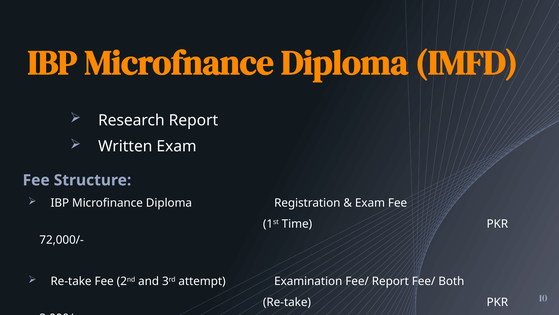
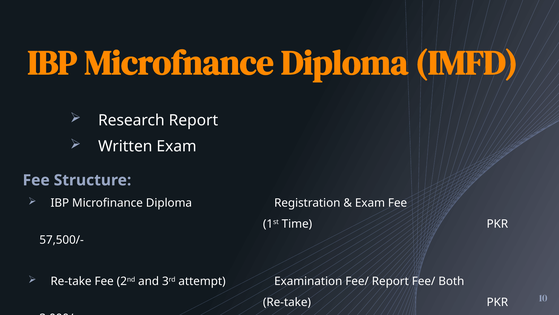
72,000/-: 72,000/- -> 57,500/-
